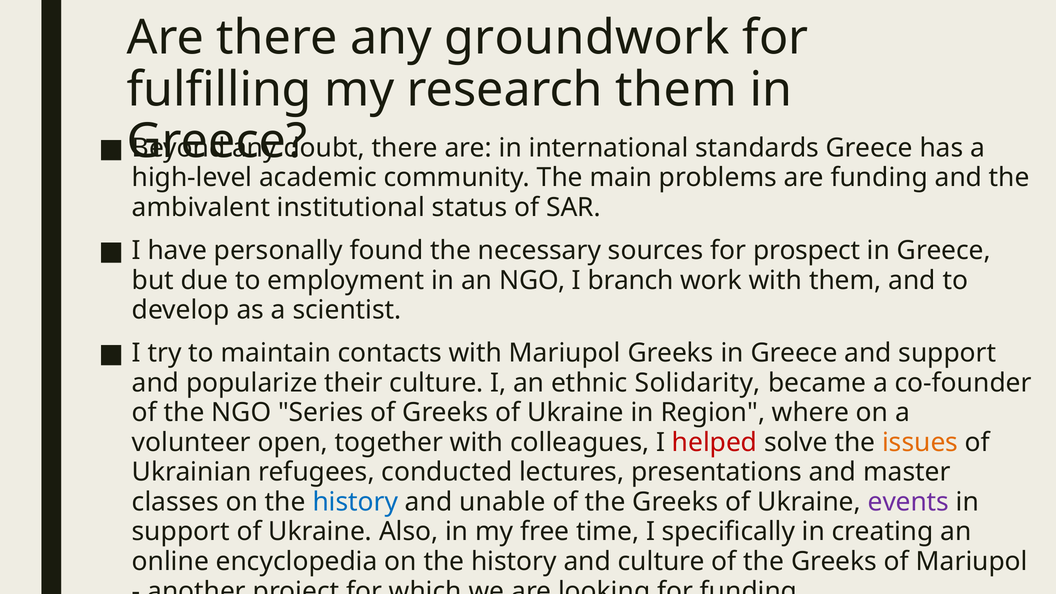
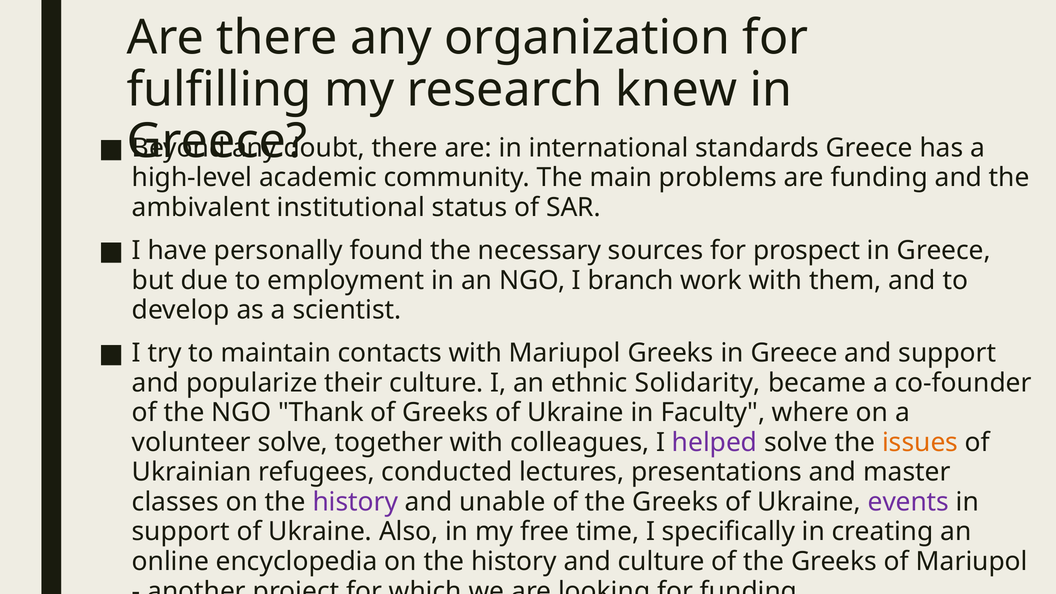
groundwork: groundwork -> organization
research them: them -> knew
Series: Series -> Thank
Region: Region -> Faculty
volunteer open: open -> solve
helped colour: red -> purple
history at (355, 502) colour: blue -> purple
